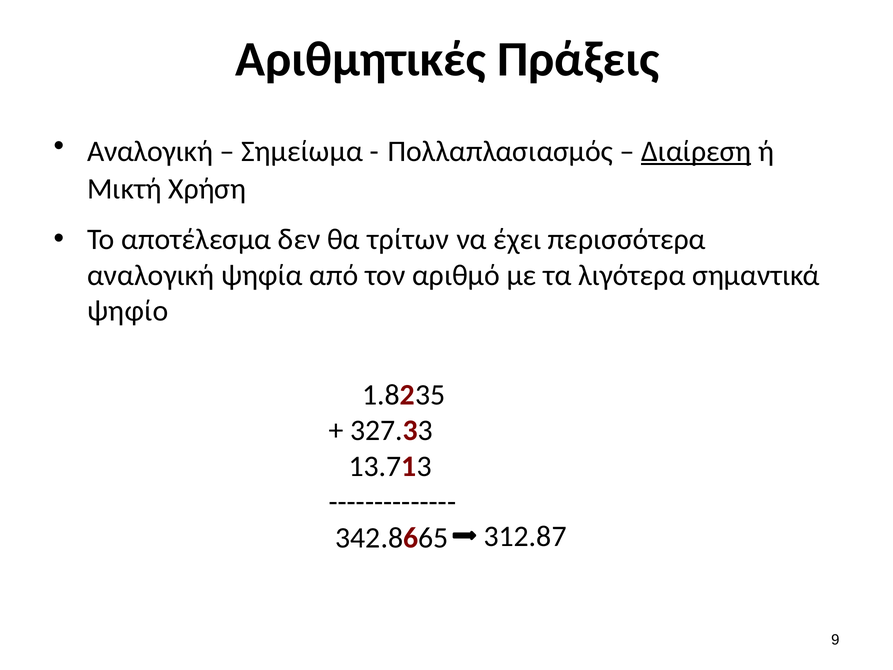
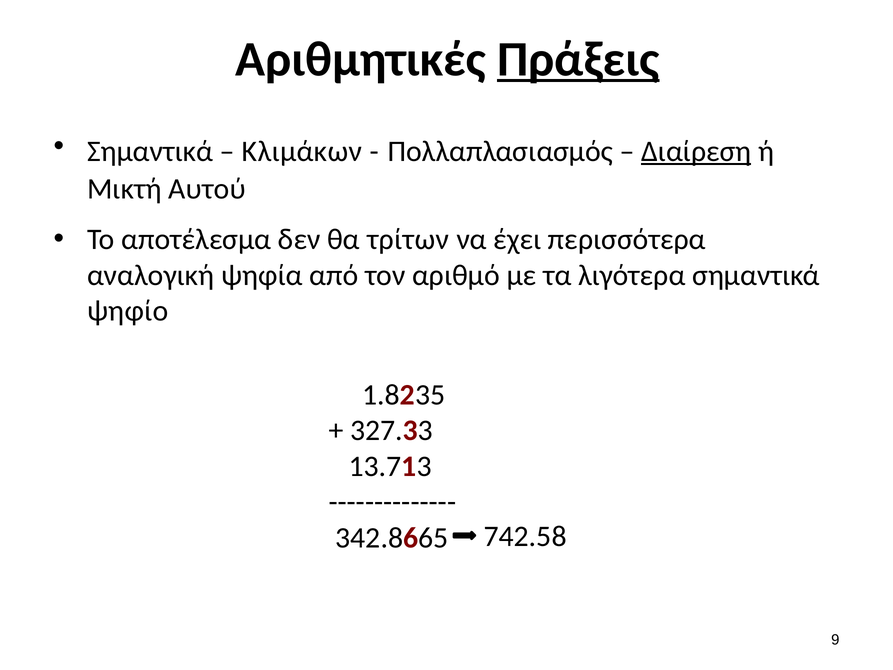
Πράξεις underline: none -> present
Αναλογική at (150, 151): Αναλογική -> Σημαντικά
Σημείωμα: Σημείωμα -> Κλιμάκων
Χρήση: Χρήση -> Αυτού
312.87: 312.87 -> 742.58
